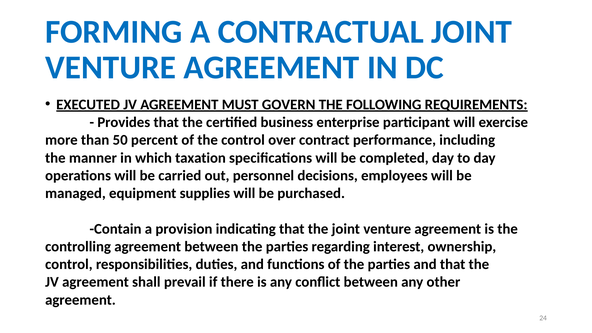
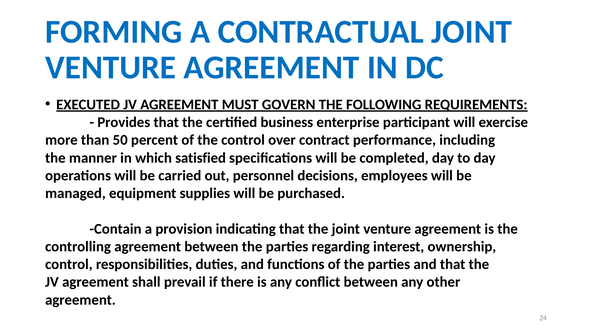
taxation: taxation -> satisfied
